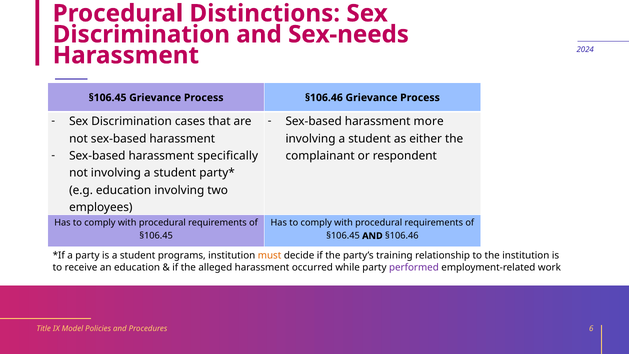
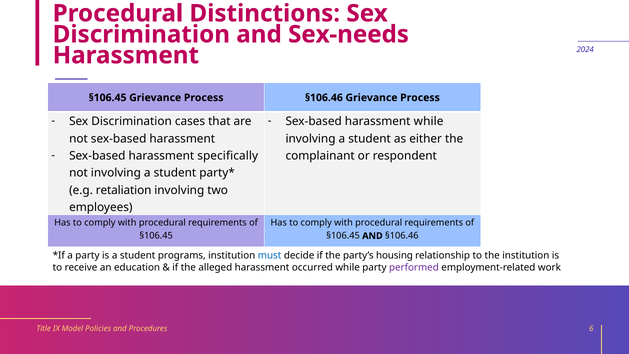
harassment more: more -> while
e.g education: education -> retaliation
must colour: orange -> blue
training: training -> housing
